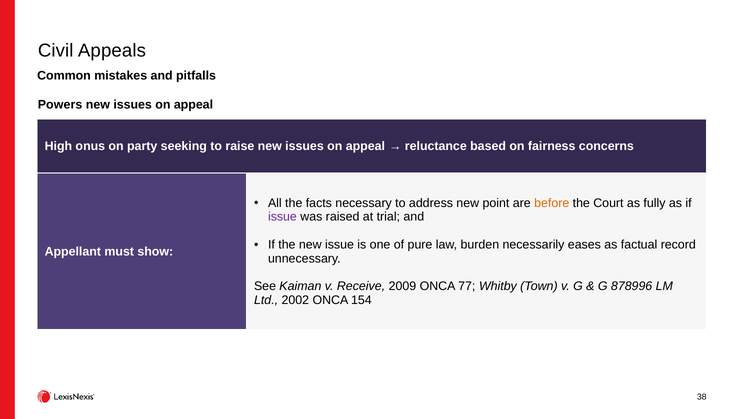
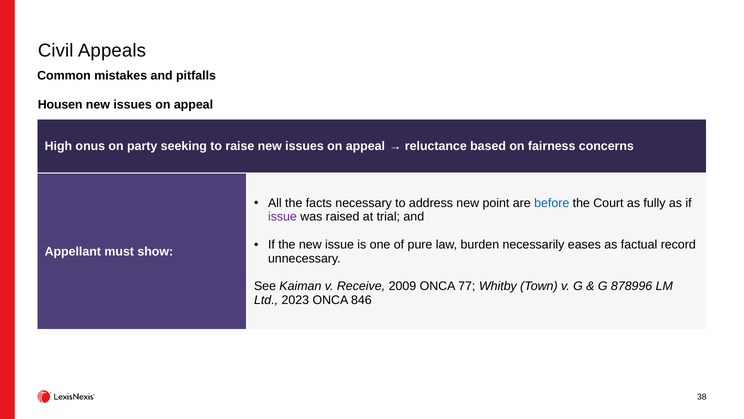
Powers: Powers -> Housen
before colour: orange -> blue
2002: 2002 -> 2023
154: 154 -> 846
